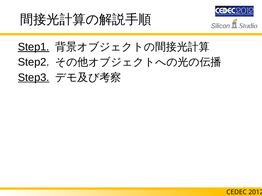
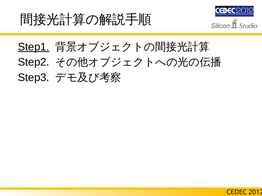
Step3 underline: present -> none
